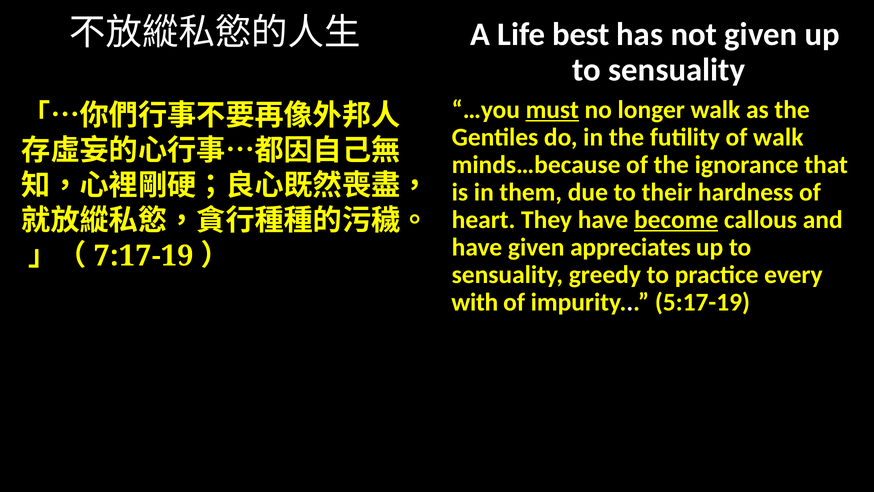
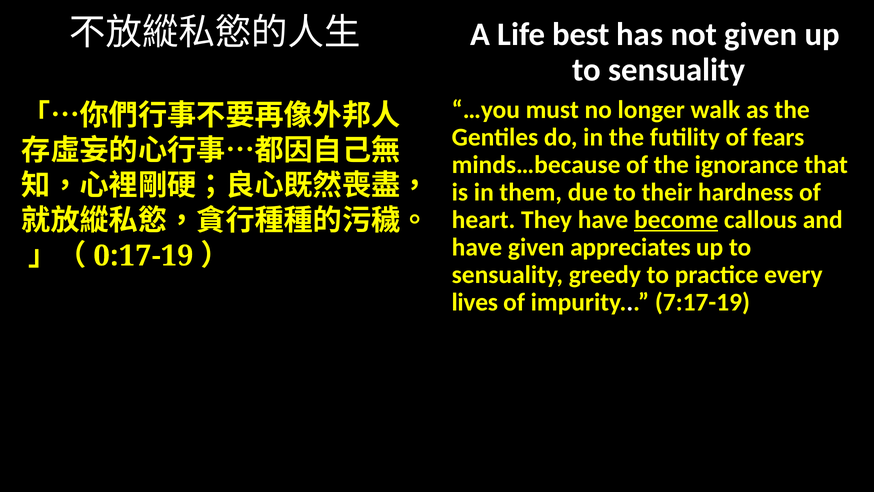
must underline: present -> none
of walk: walk -> fears
7:17-19: 7:17-19 -> 0:17-19
with: with -> lives
5:17-19: 5:17-19 -> 7:17-19
